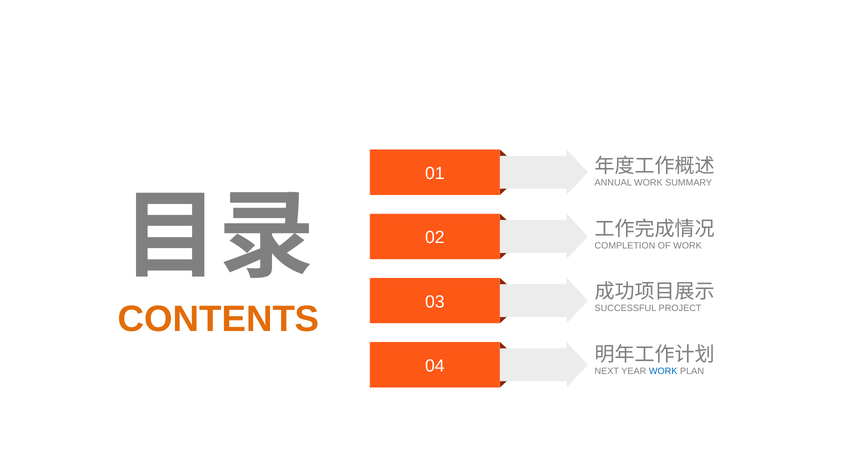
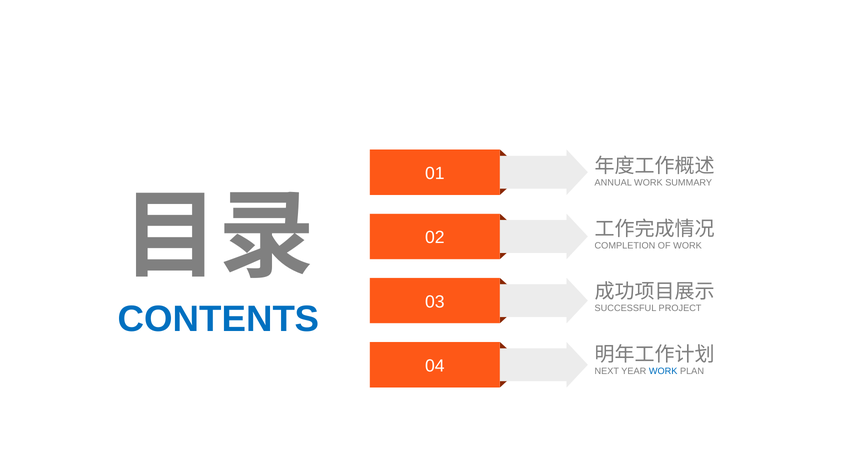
CONTENTS colour: orange -> blue
